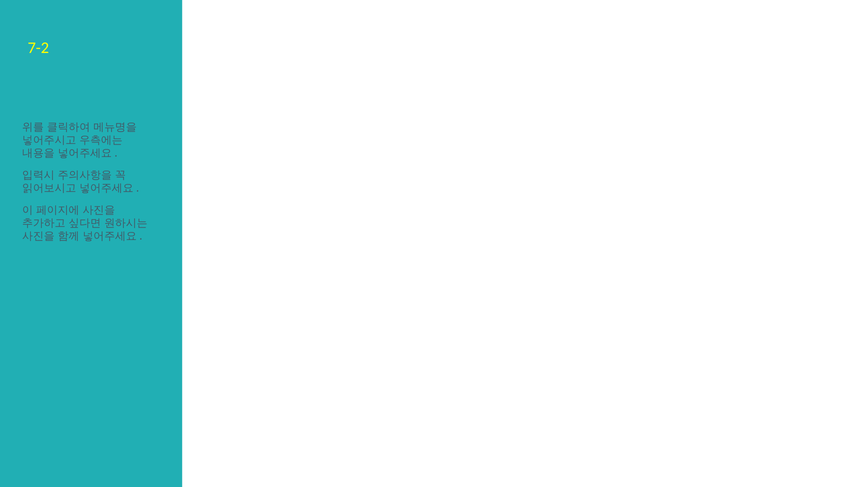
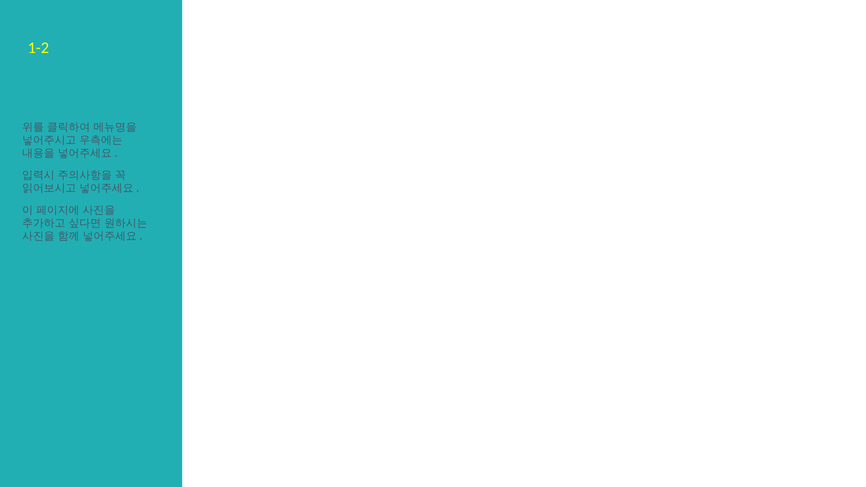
7-2: 7-2 -> 1-2
